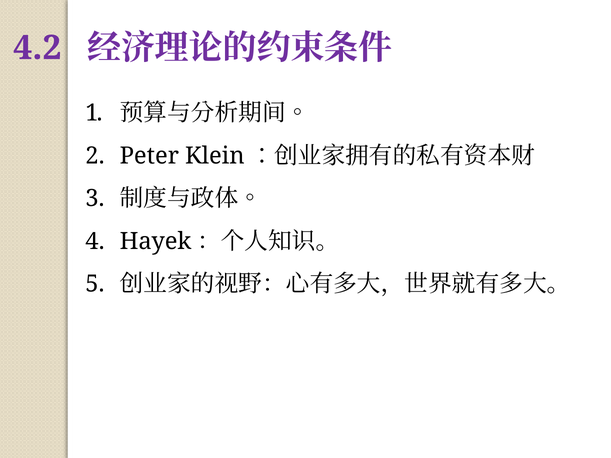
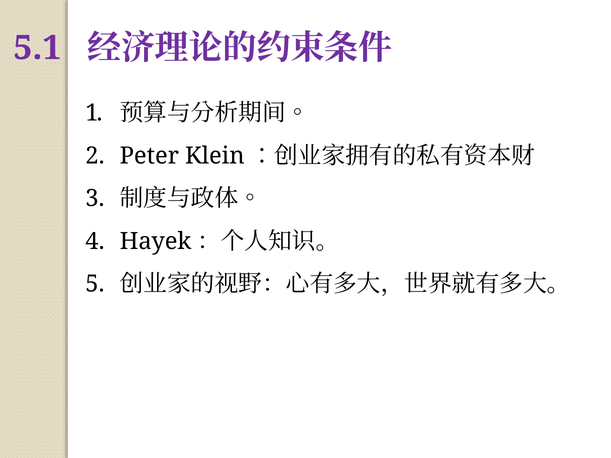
4.2: 4.2 -> 5.1
